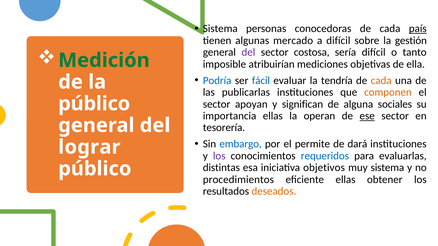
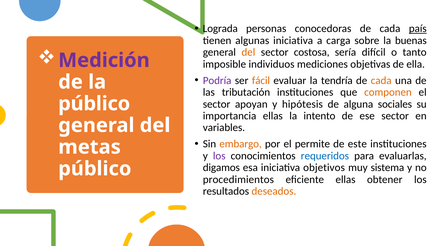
Sistema at (220, 29): Sistema -> Lograda
algunas mercado: mercado -> iniciativa
a difícil: difícil -> carga
gestión: gestión -> buenas
del at (248, 52) colour: purple -> orange
Medición colour: green -> purple
atribuirían: atribuirían -> individuos
Podría colour: blue -> purple
fácil colour: blue -> orange
publicarlas: publicarlas -> tributación
significan: significan -> hipótesis
operan: operan -> intento
ese underline: present -> none
tesorería: tesorería -> variables
embargo colour: blue -> orange
dará: dará -> este
lograr: lograr -> metas
distintas: distintas -> digamos
